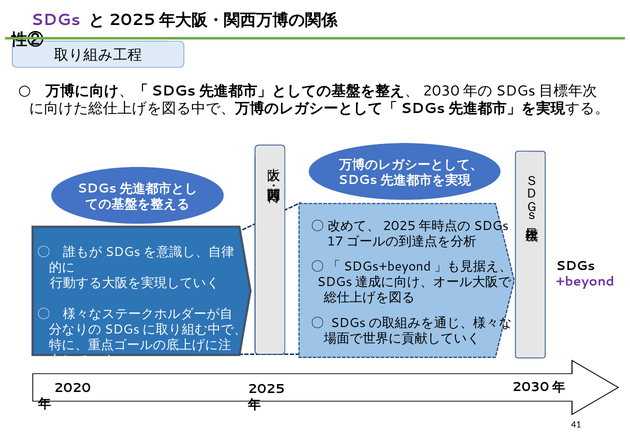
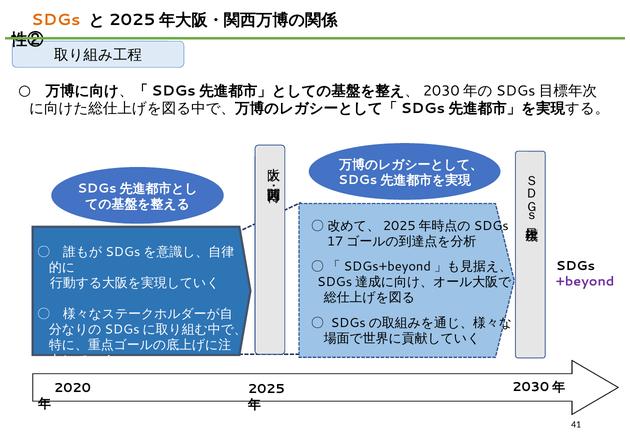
SDGs at (56, 20) colour: purple -> orange
